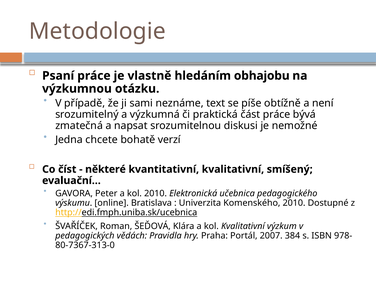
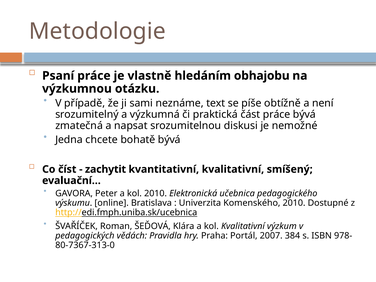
bohatě verzí: verzí -> bývá
některé: některé -> zachytit
